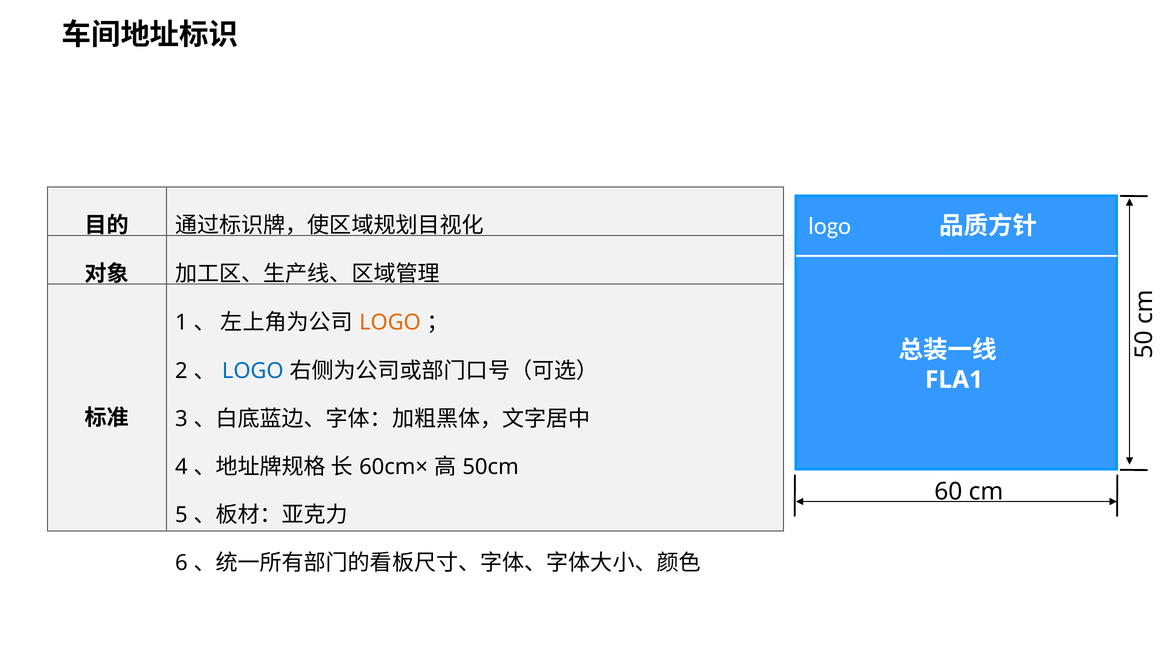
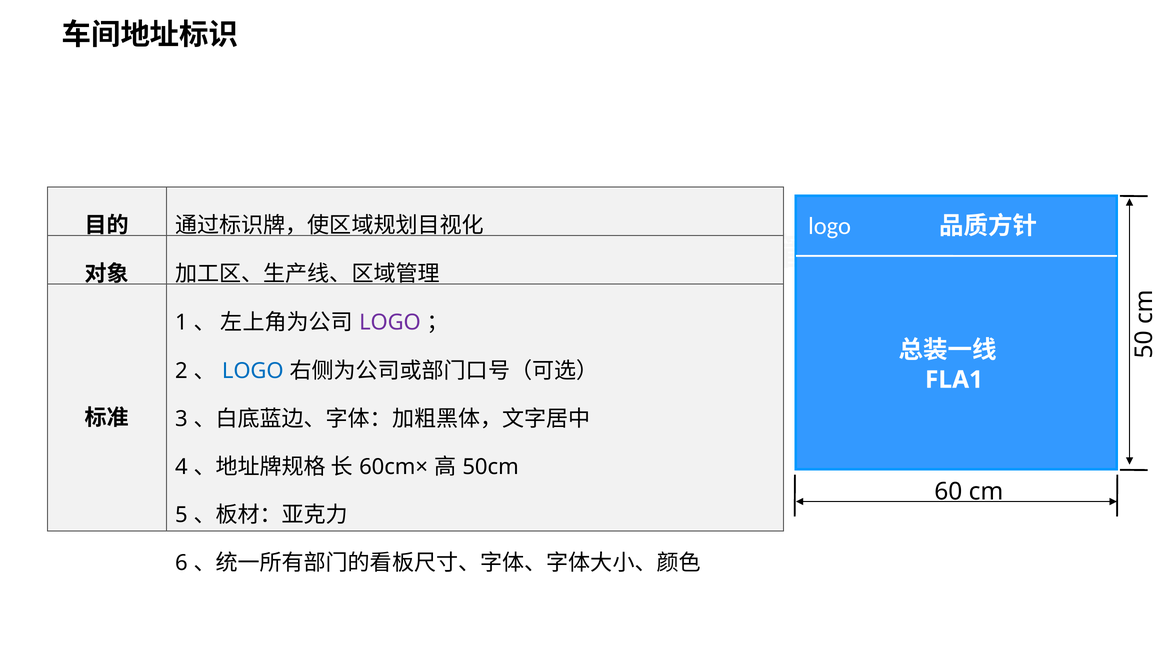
LOGO at (390, 322) colour: orange -> purple
